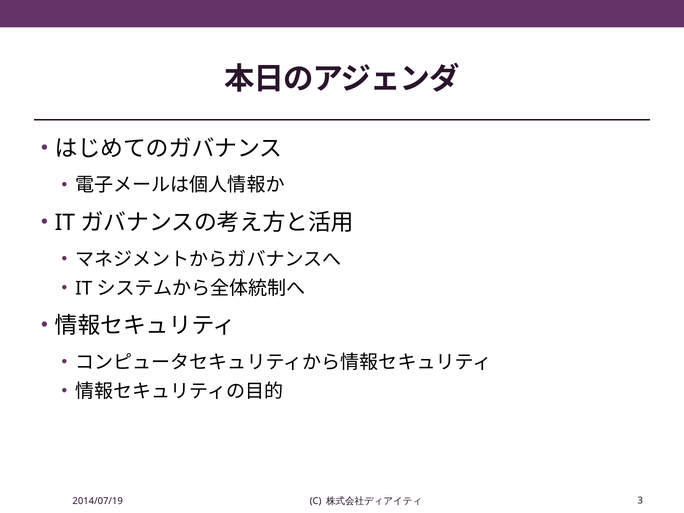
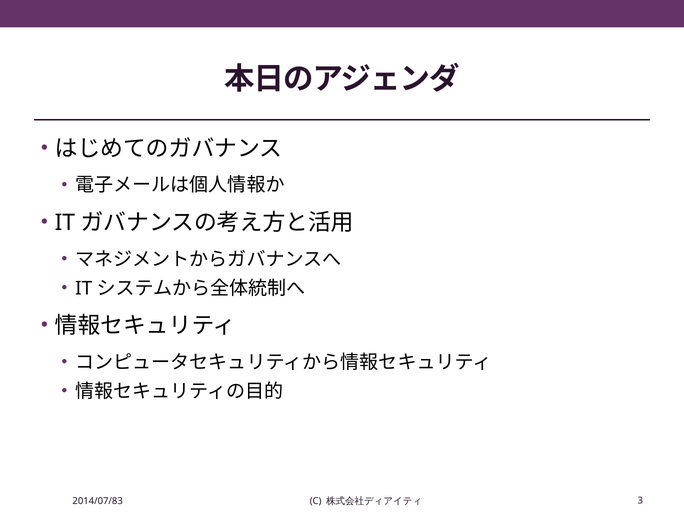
2014/07/19: 2014/07/19 -> 2014/07/83
